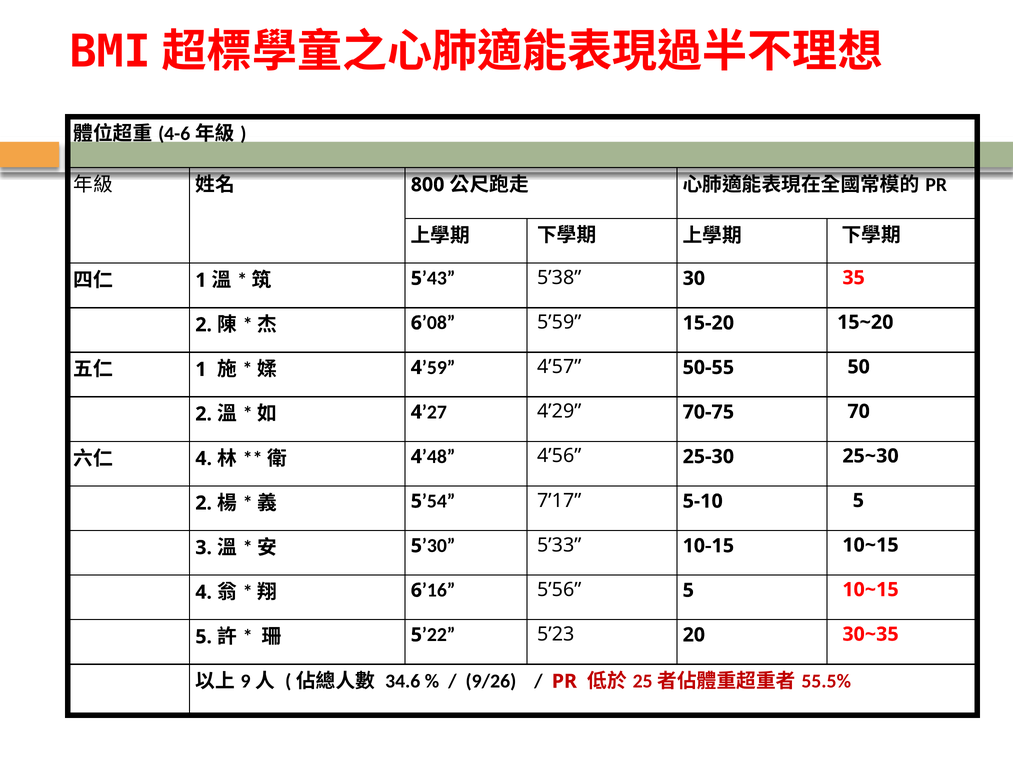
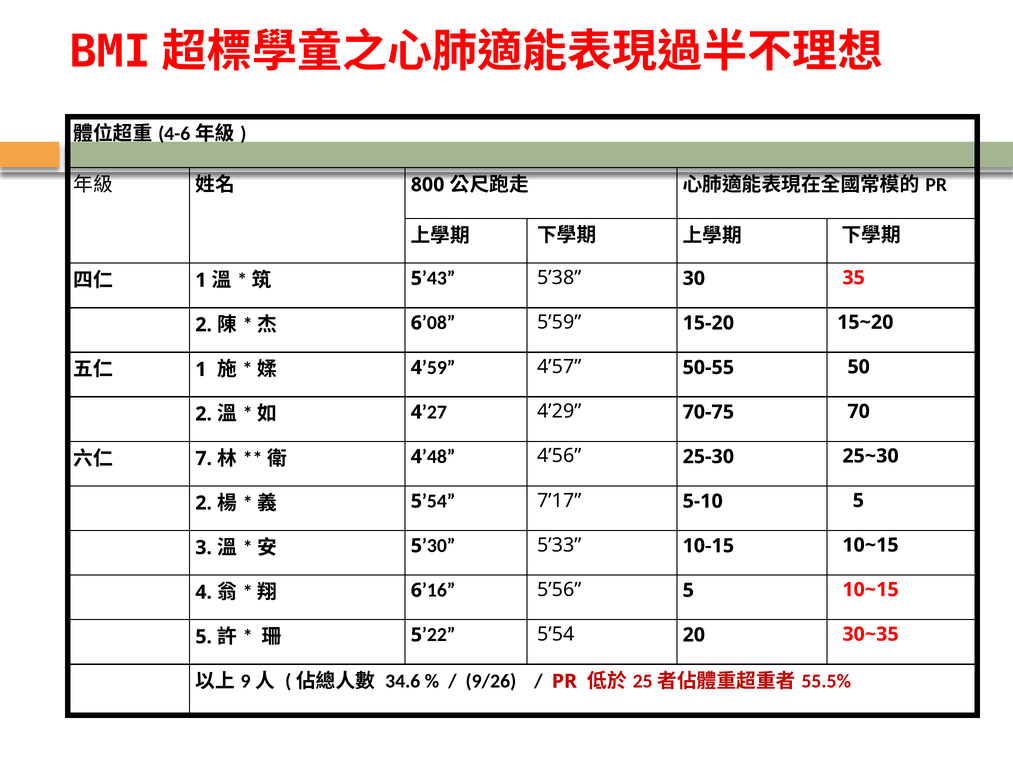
4 at (204, 458): 4 -> 7
5’23: 5’23 -> 5’54
